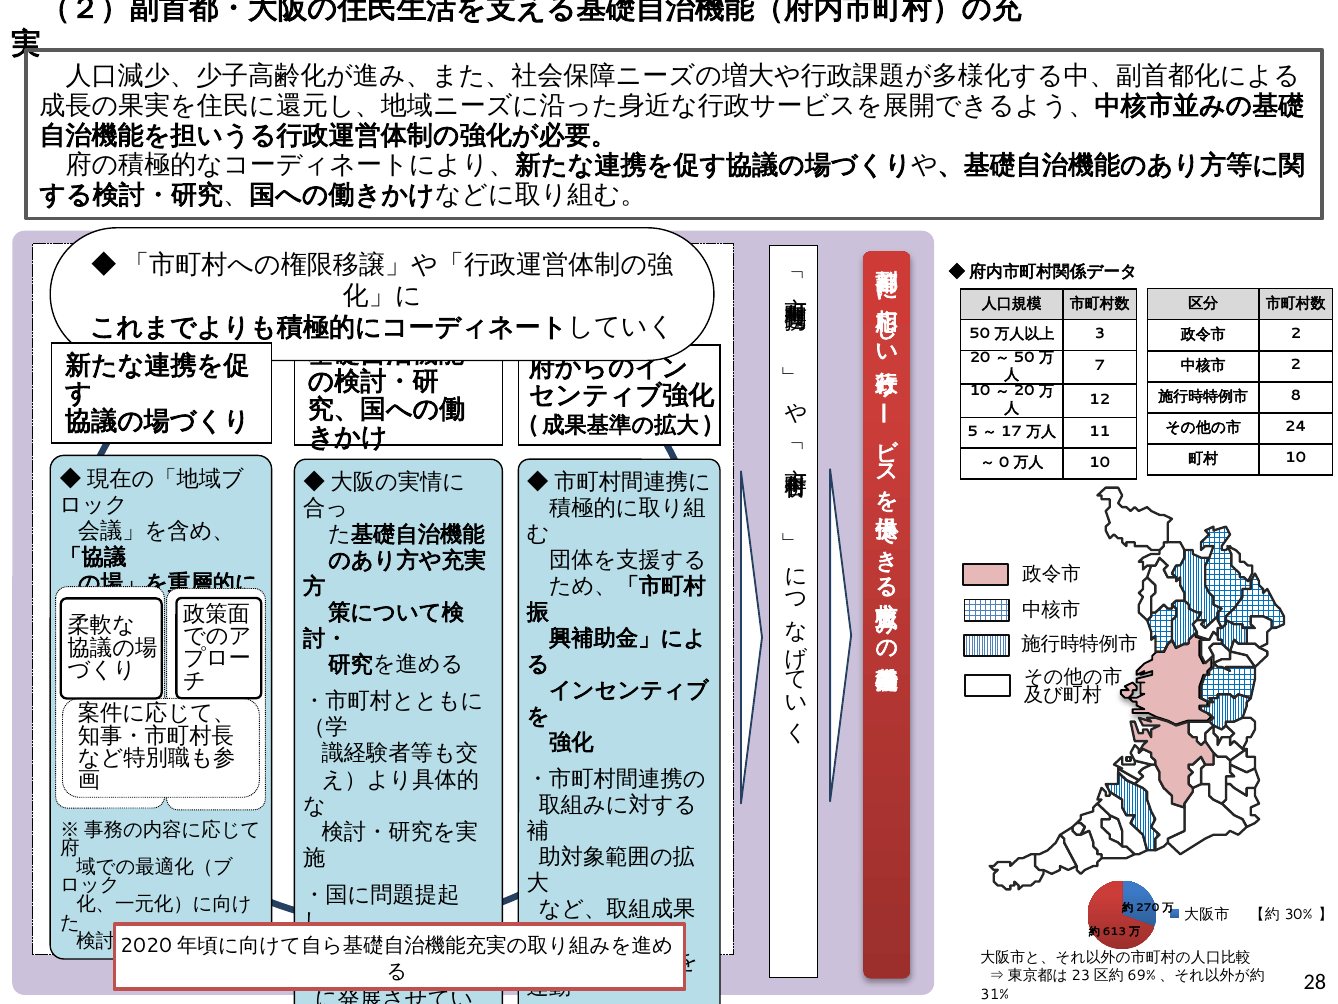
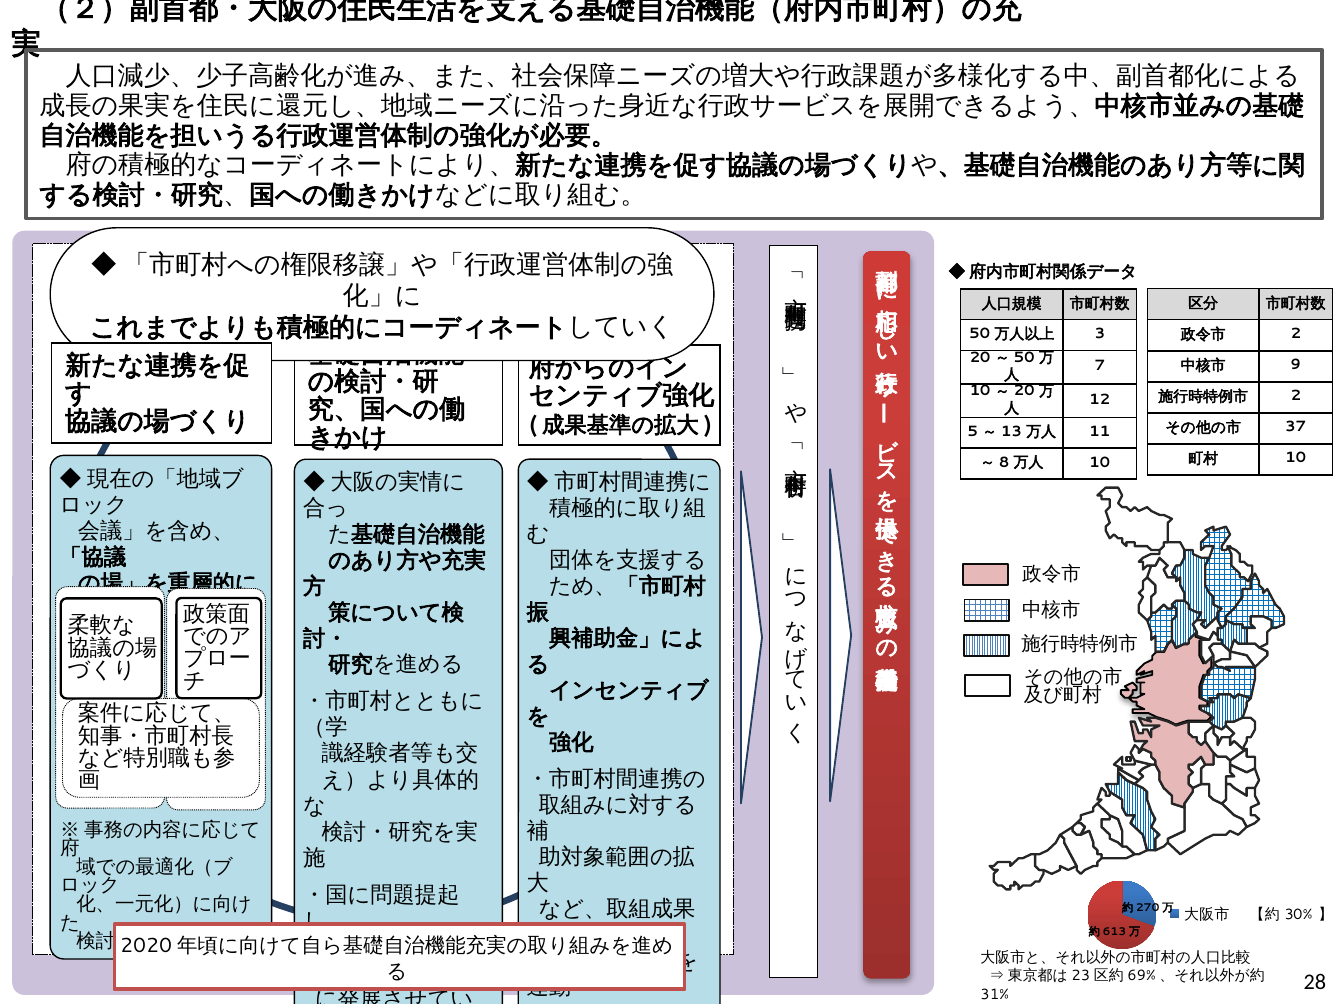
2 at (1296, 365): 2 -> 9
8 at (1296, 396): 8 -> 2
24: 24 -> 37
17: 17 -> 13
0: 0 -> 8
